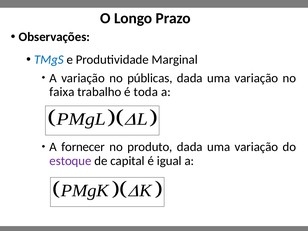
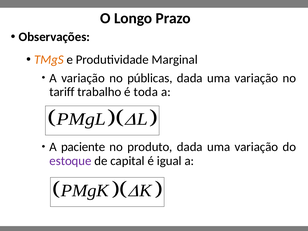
TMgS colour: blue -> orange
faixa: faixa -> tariff
fornecer: fornecer -> paciente
